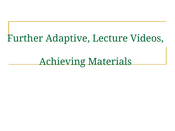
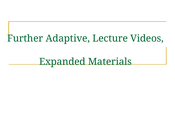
Achieving: Achieving -> Expanded
